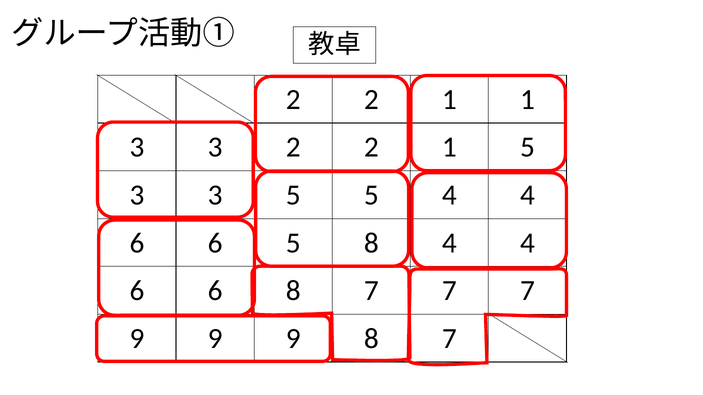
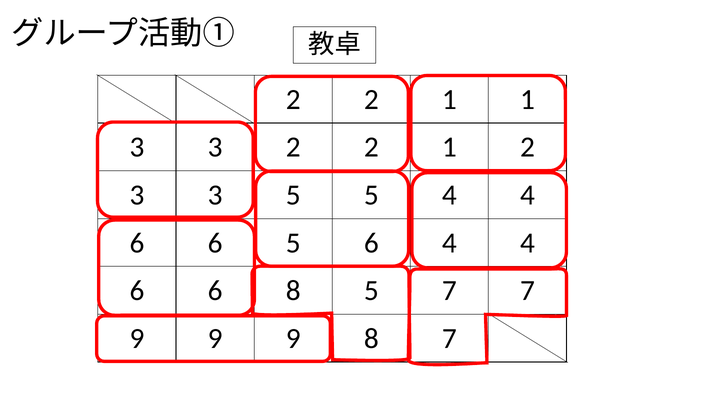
1 5: 5 -> 2
5 8: 8 -> 6
6 8 7: 7 -> 5
